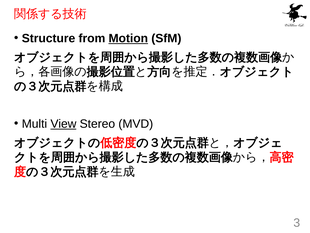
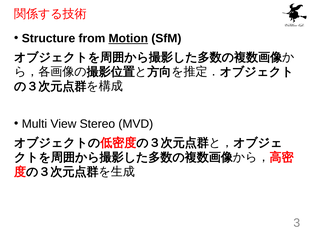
View underline: present -> none
